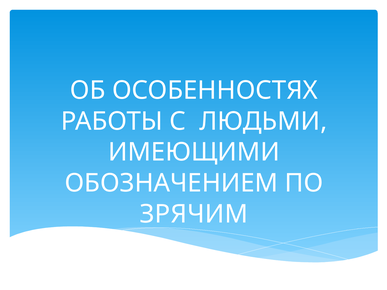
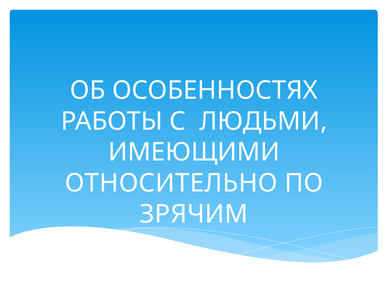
ОБОЗНАЧЕНИЕМ: ОБОЗНАЧЕНИЕМ -> ОТНОСИТЕЛЬНО
